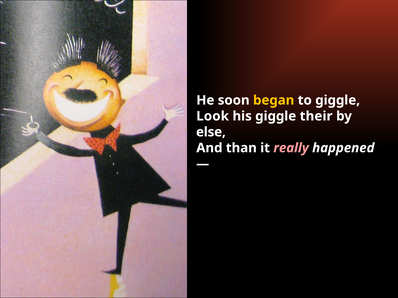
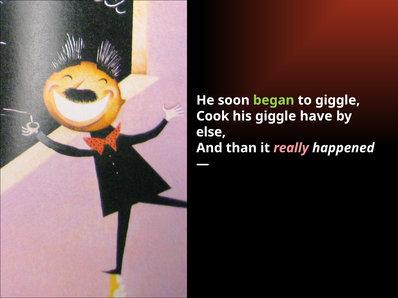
began colour: yellow -> light green
Look: Look -> Cook
their: their -> have
